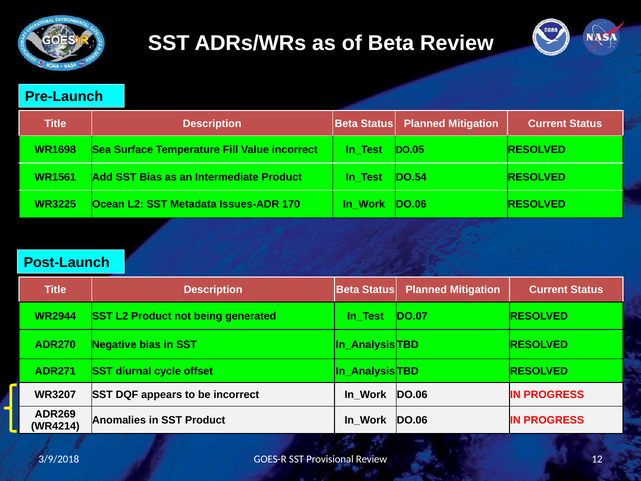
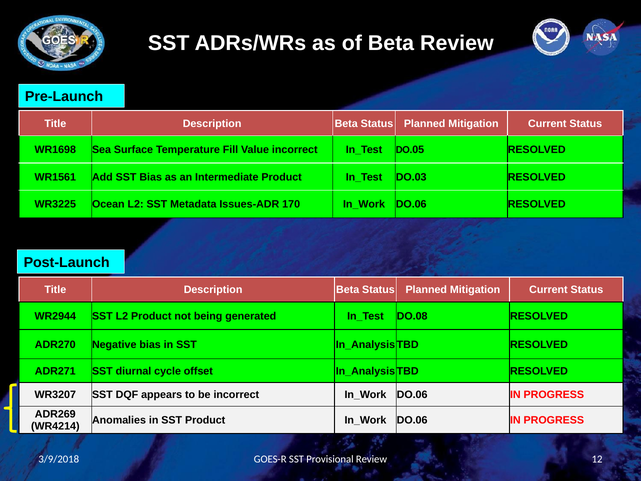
DO.54: DO.54 -> DO.03
DO.07: DO.07 -> DO.08
